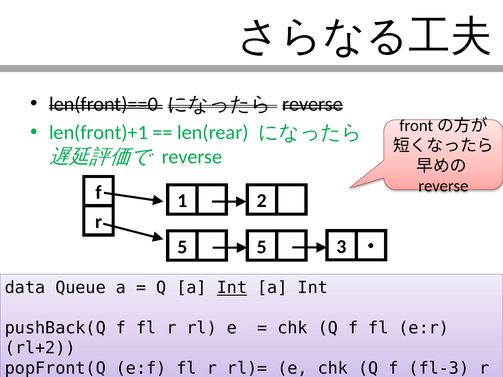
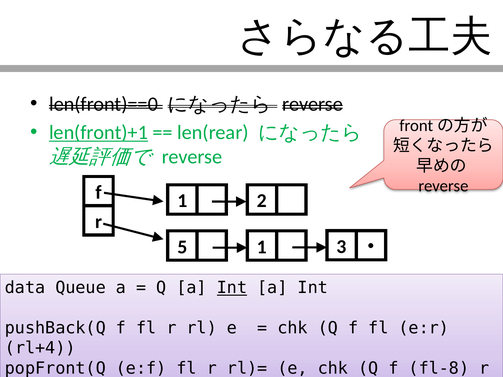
len(front)+1 underline: none -> present
5 5: 5 -> 1
rl+2: rl+2 -> rl+4
fl-3: fl-3 -> fl-8
